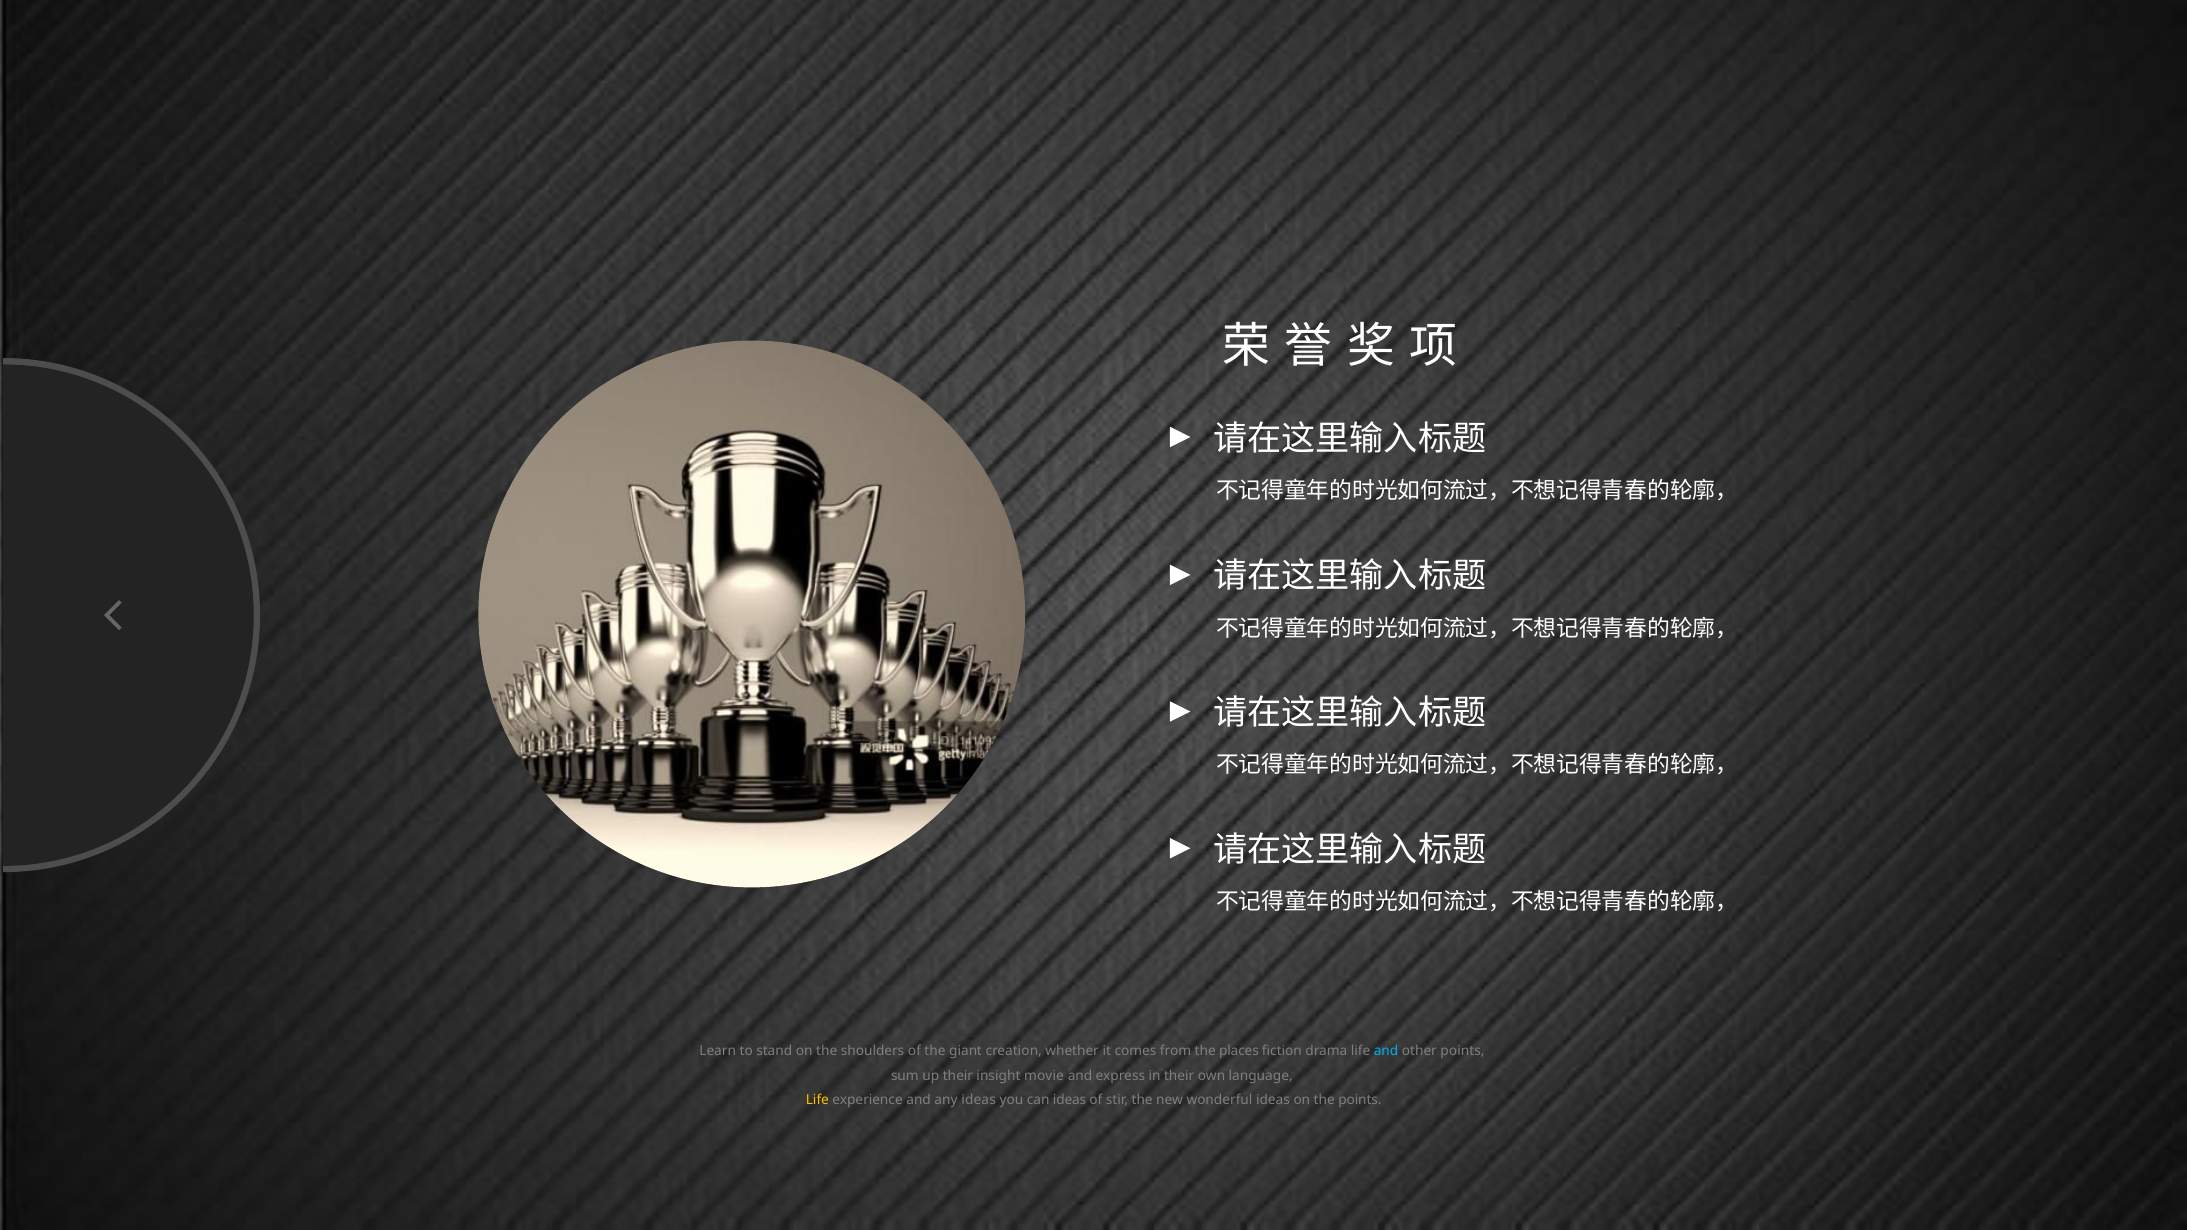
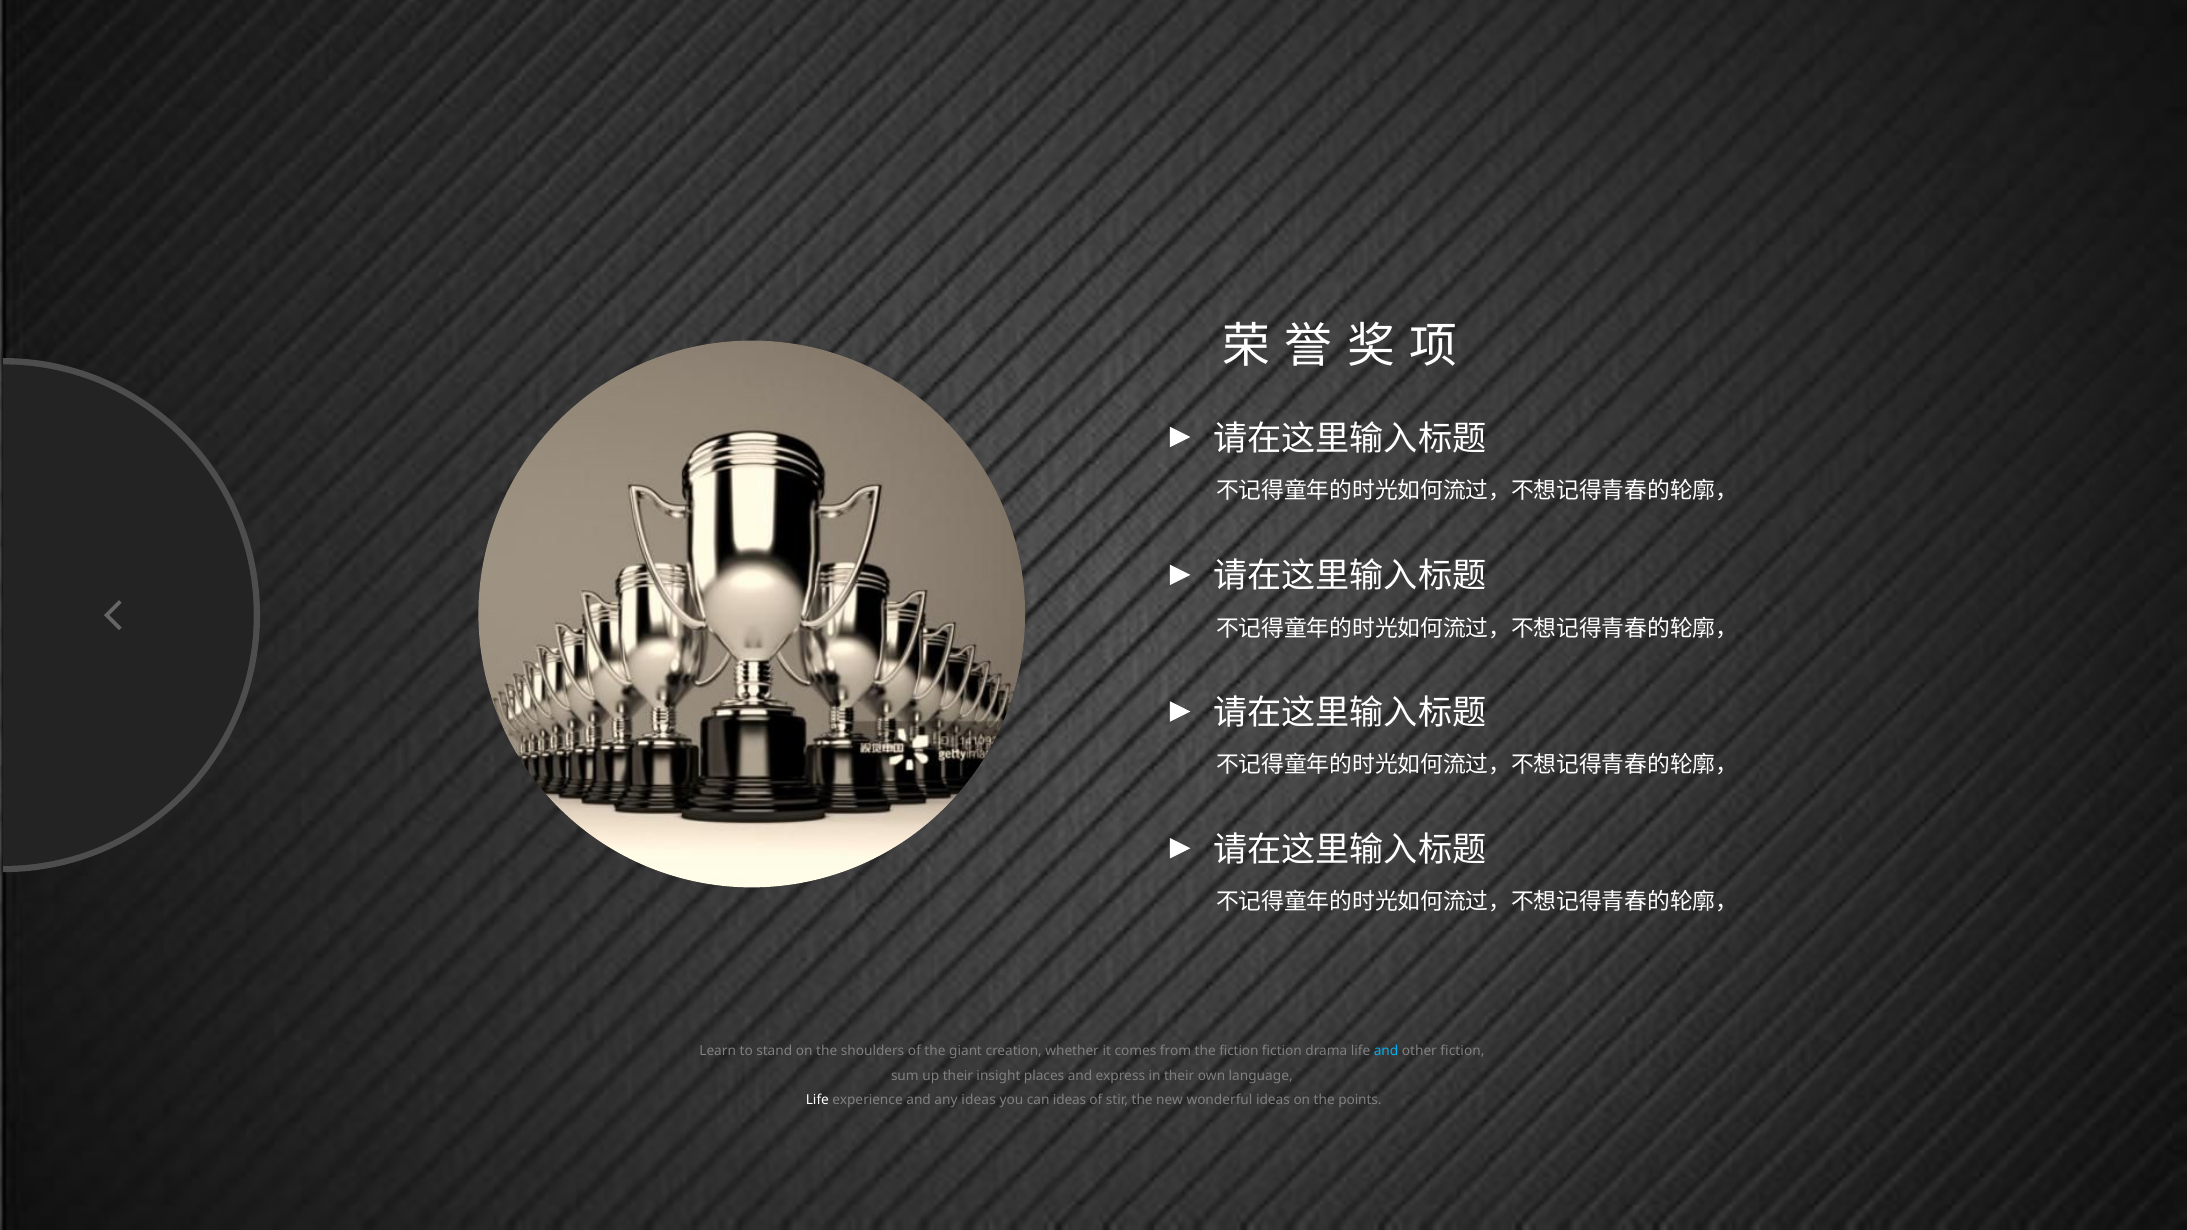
the places: places -> fiction
other points: points -> fiction
movie: movie -> places
Life at (817, 1100) colour: yellow -> white
